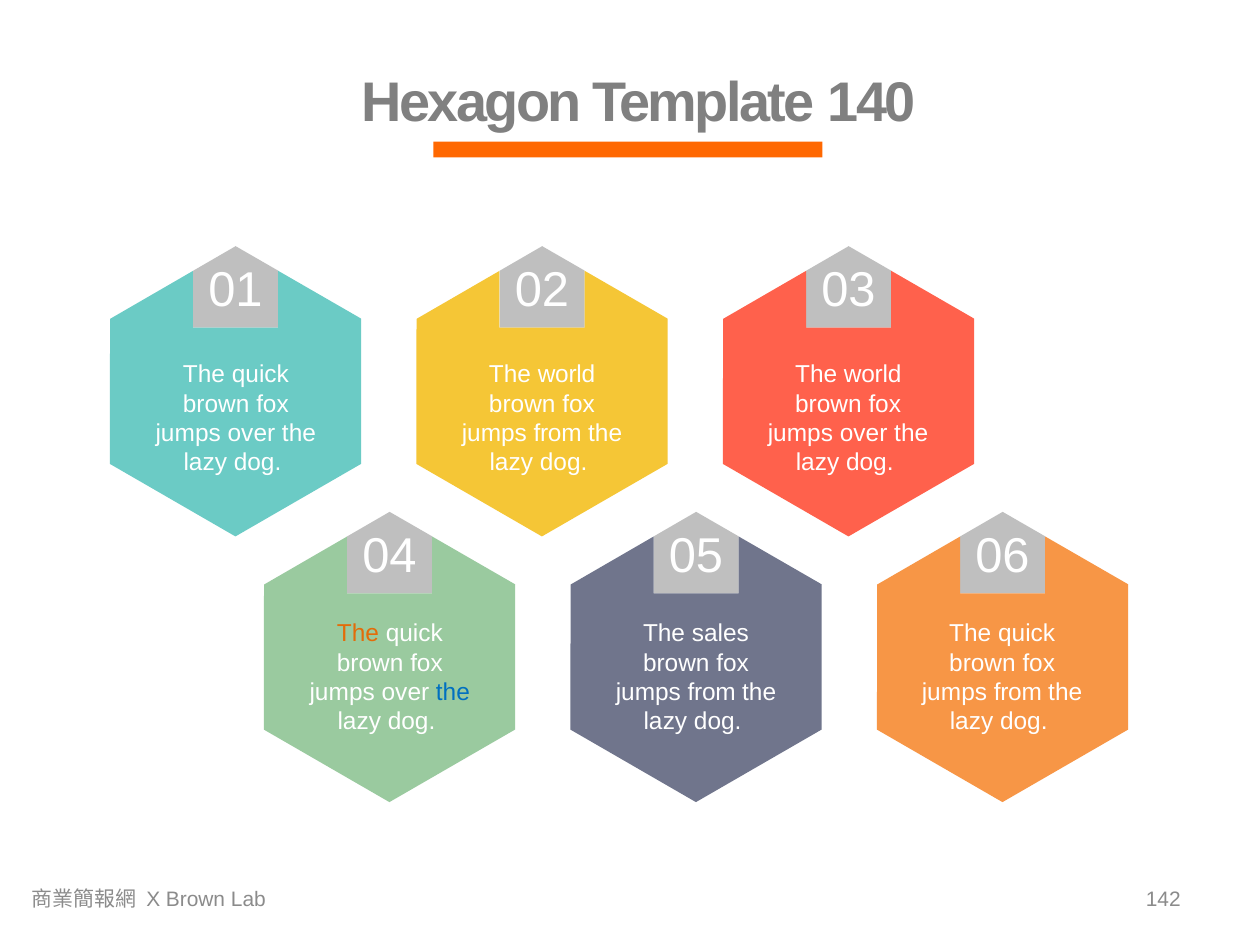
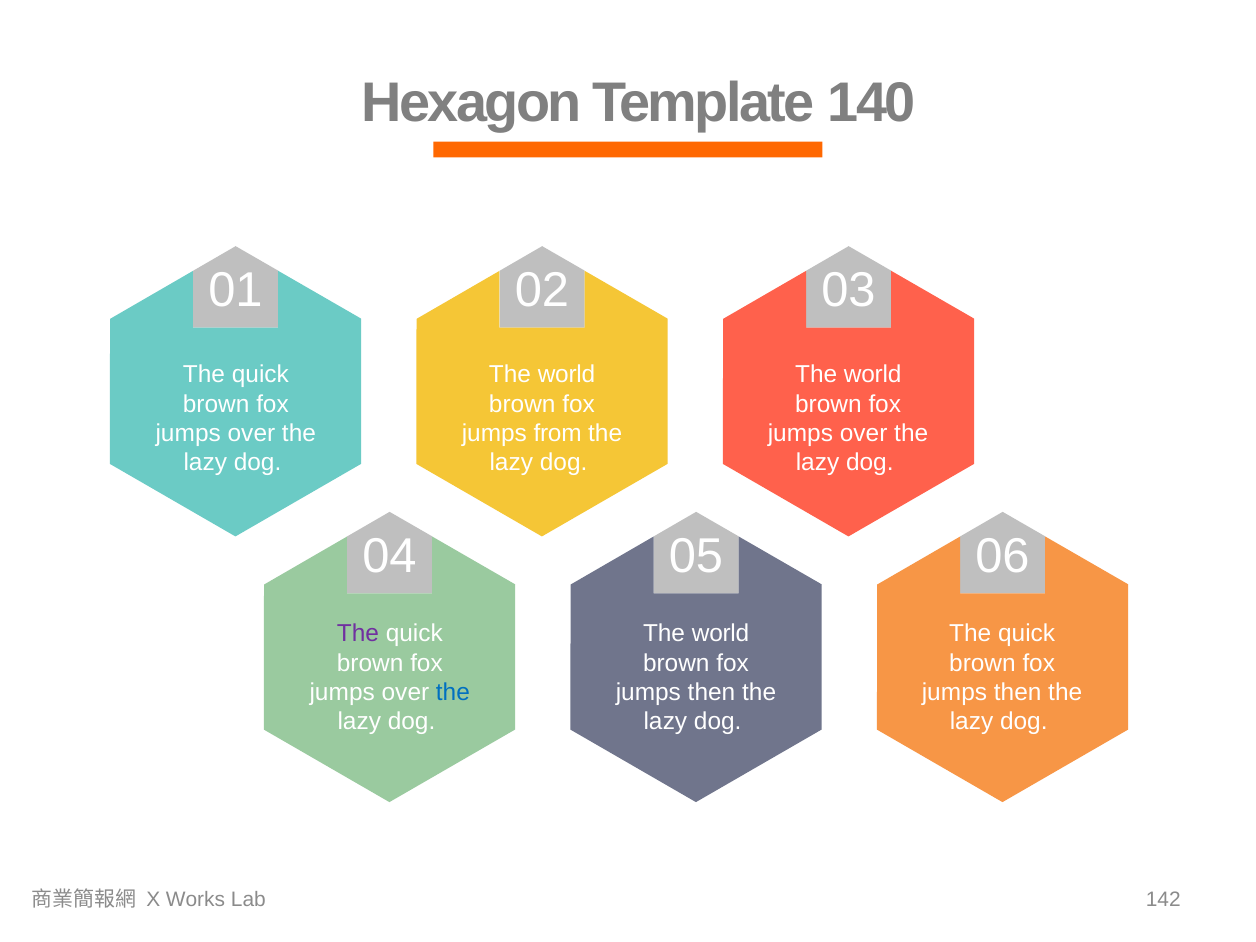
The at (358, 634) colour: orange -> purple
sales at (720, 634): sales -> world
from at (712, 692): from -> then
from at (1018, 692): from -> then
X Brown: Brown -> Works
